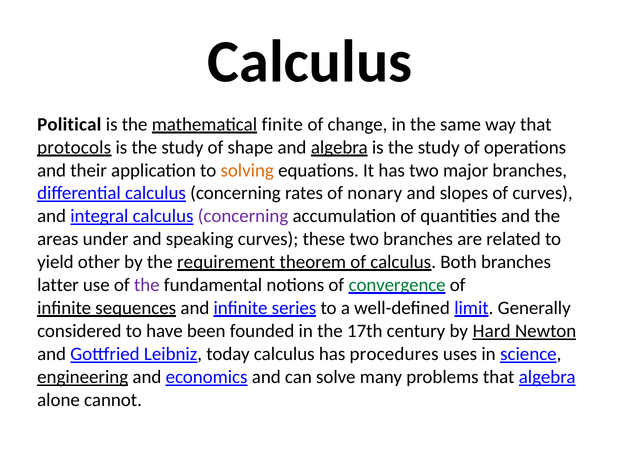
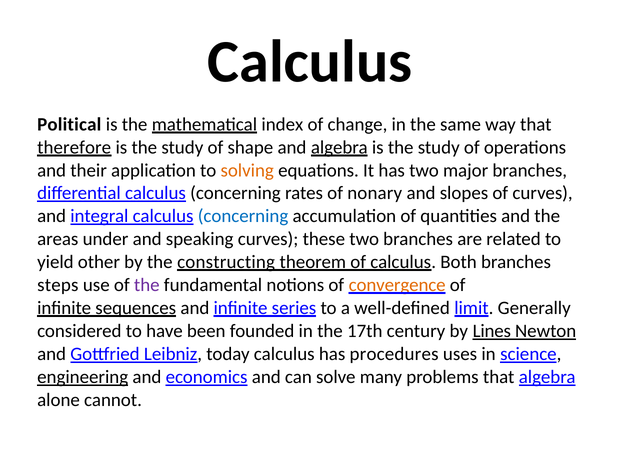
finite: finite -> index
protocols: protocols -> therefore
concerning at (243, 216) colour: purple -> blue
requirement: requirement -> constructing
latter: latter -> steps
convergence colour: green -> orange
Hard: Hard -> Lines
